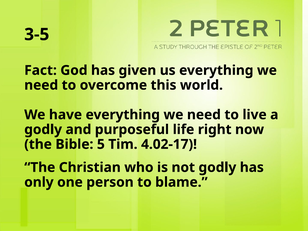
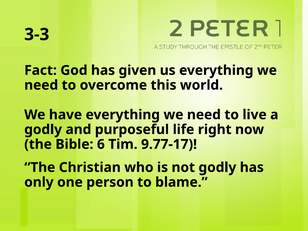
3-5: 3-5 -> 3-3
5: 5 -> 6
4.02-17: 4.02-17 -> 9.77-17
